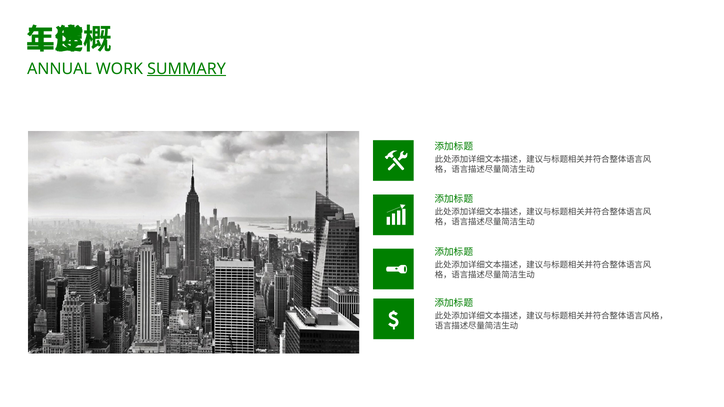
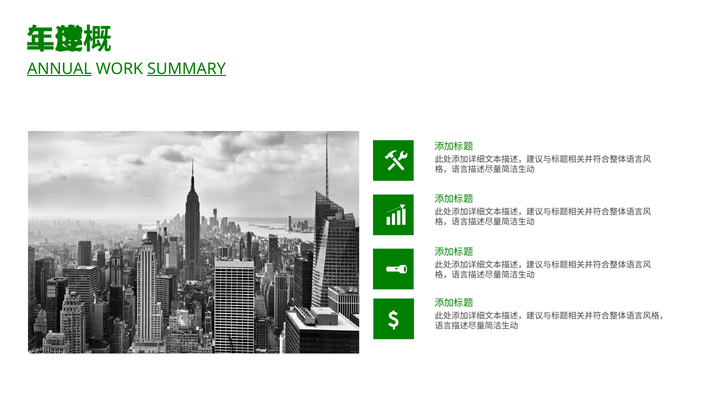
ANNUAL underline: none -> present
